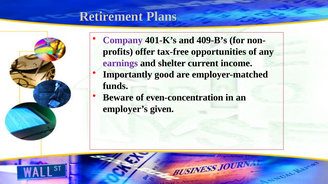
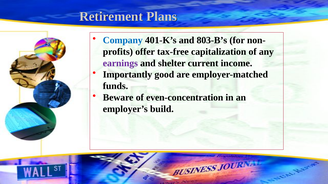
Company colour: purple -> blue
409-B’s: 409-B’s -> 803-B’s
opportunities: opportunities -> capitalization
given: given -> build
